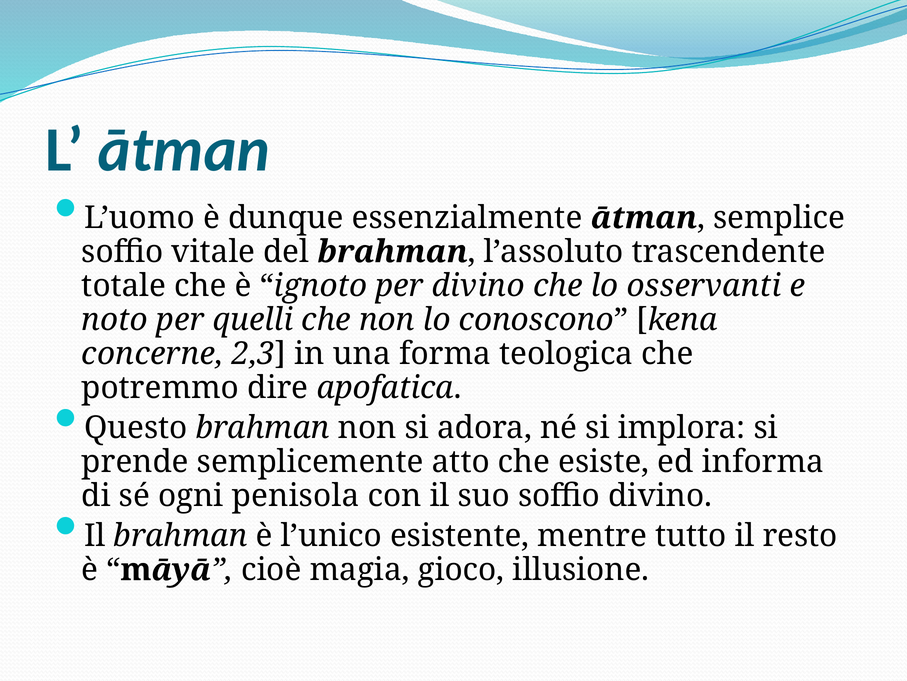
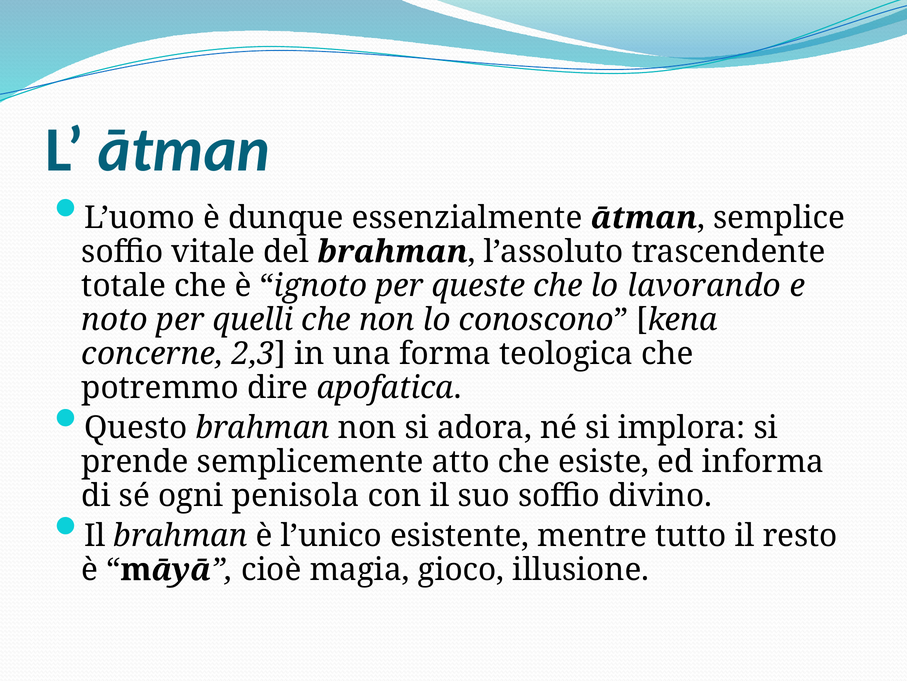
per divino: divino -> queste
osservanti: osservanti -> lavorando
